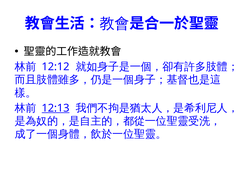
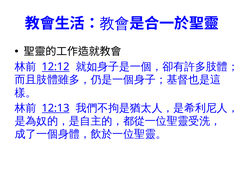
12:12 underline: none -> present
